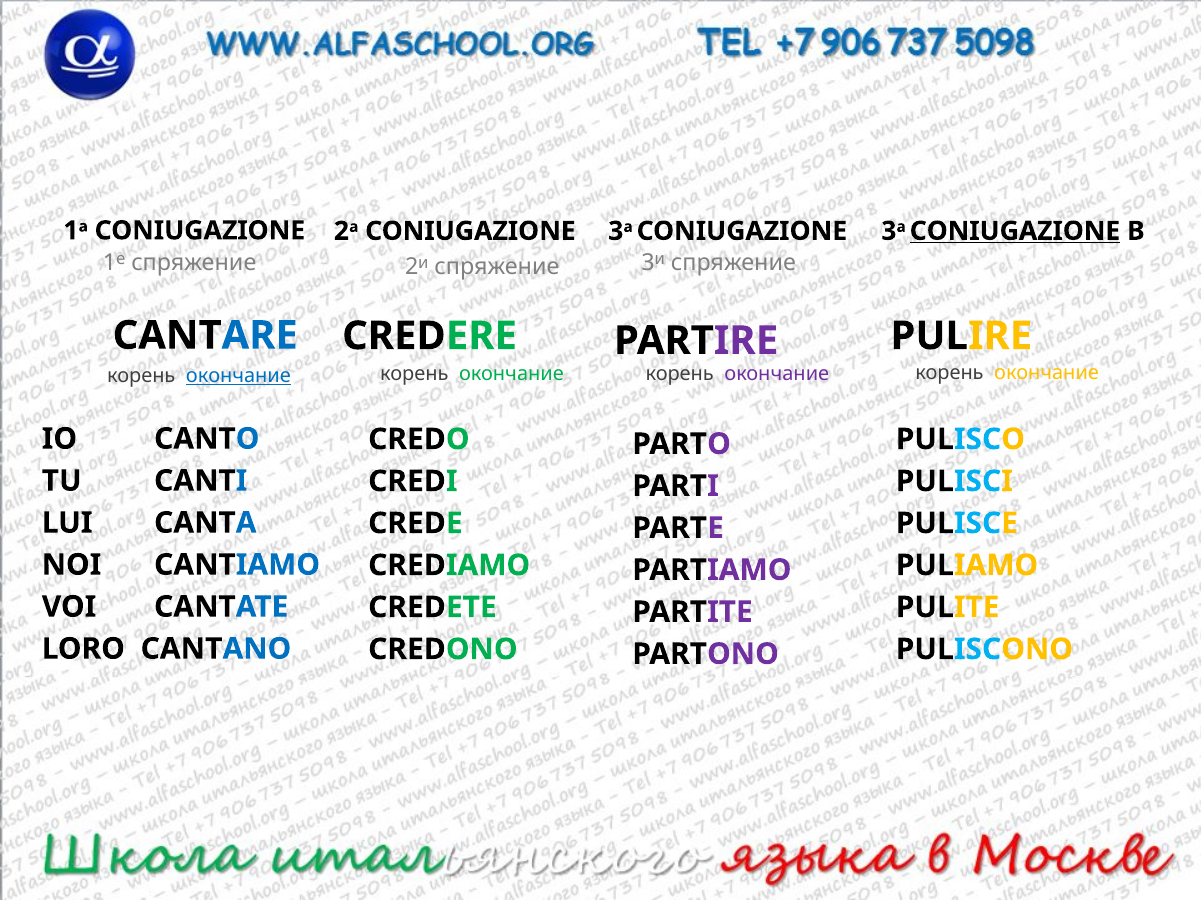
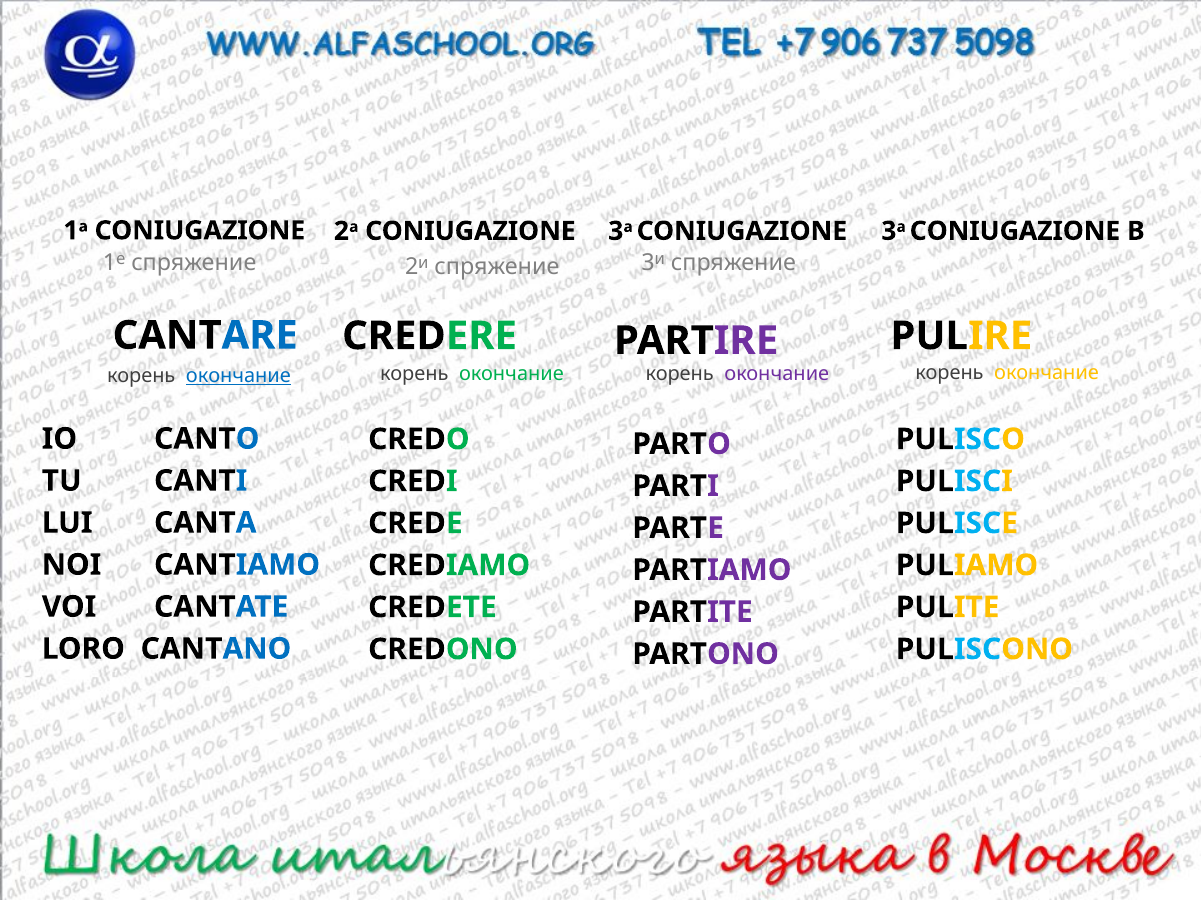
CONIUGAZIONE at (1015, 231) underline: present -> none
